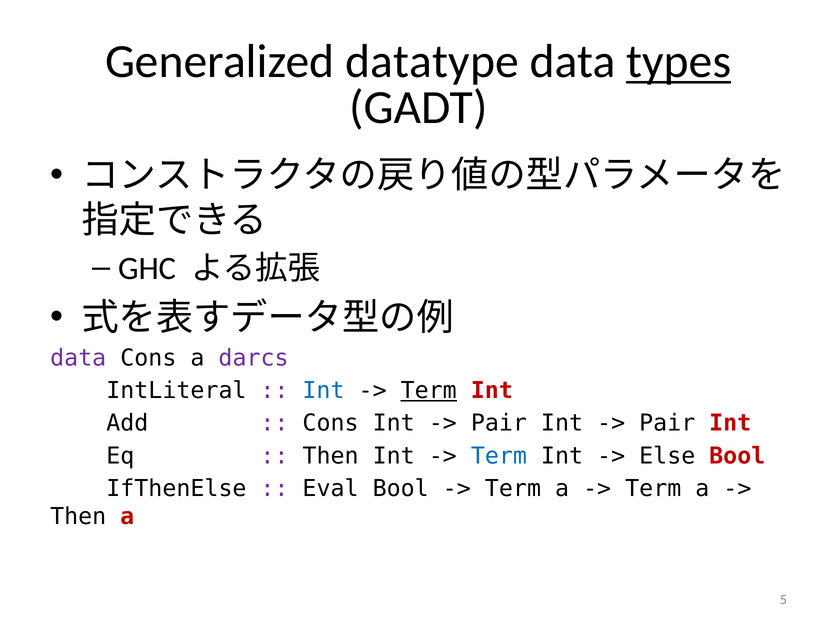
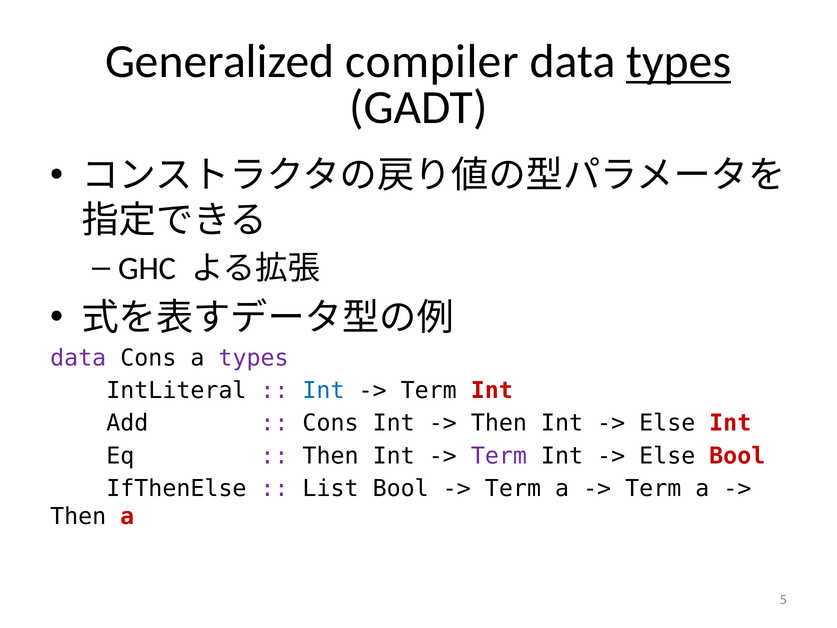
datatype: datatype -> compiler
a darcs: darcs -> types
Term at (429, 391) underline: present -> none
Pair at (499, 423): Pair -> Then
Pair at (667, 423): Pair -> Else
Term at (499, 456) colour: blue -> purple
Eval: Eval -> List
